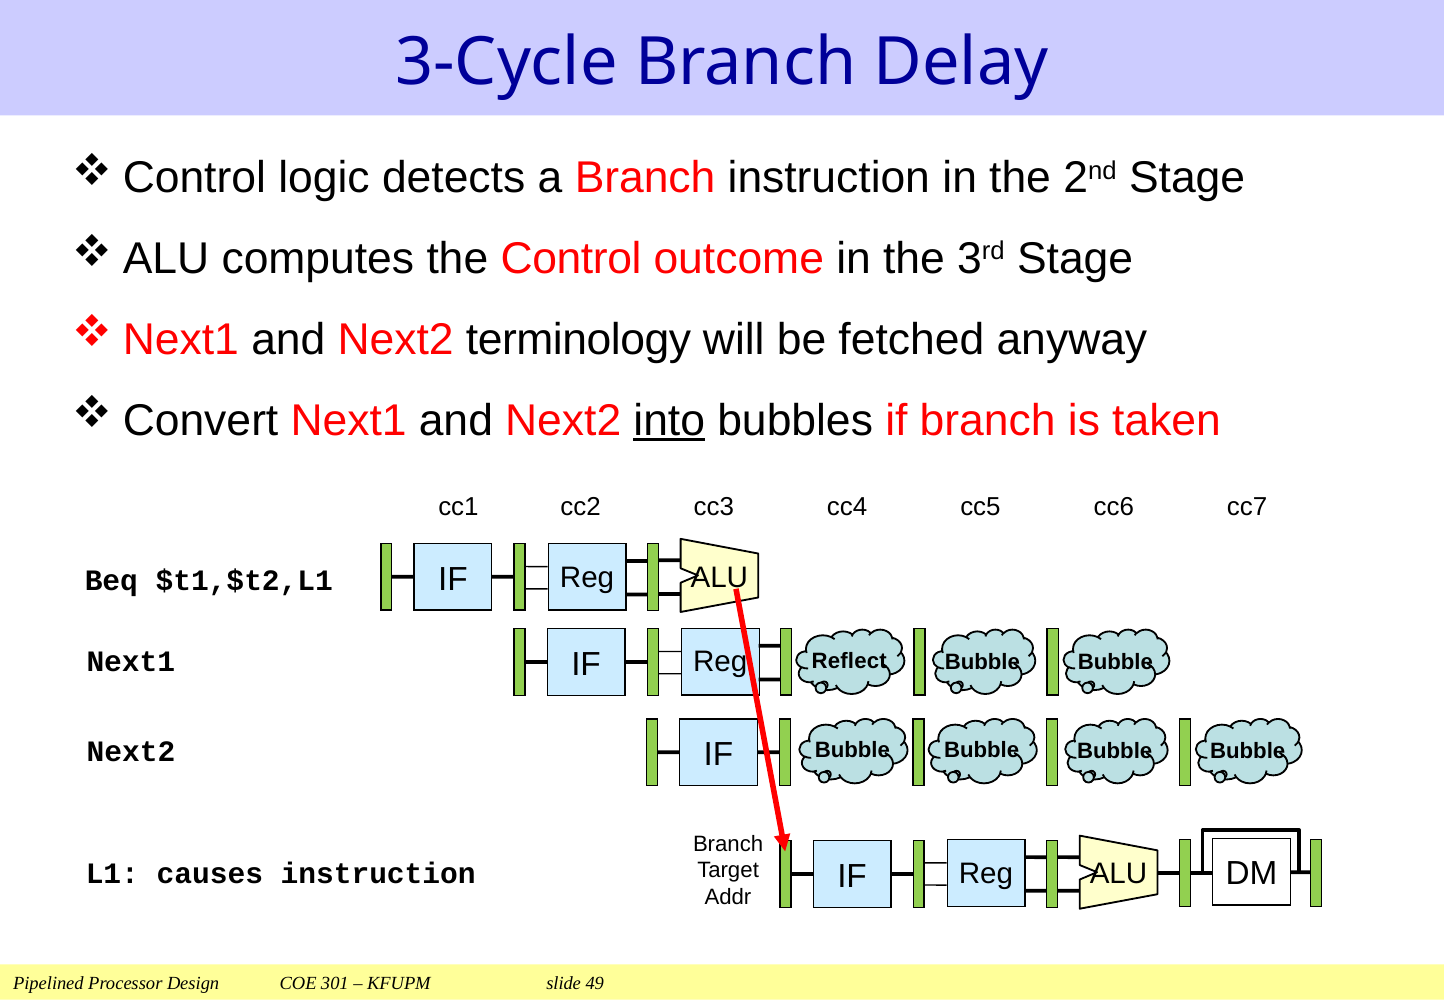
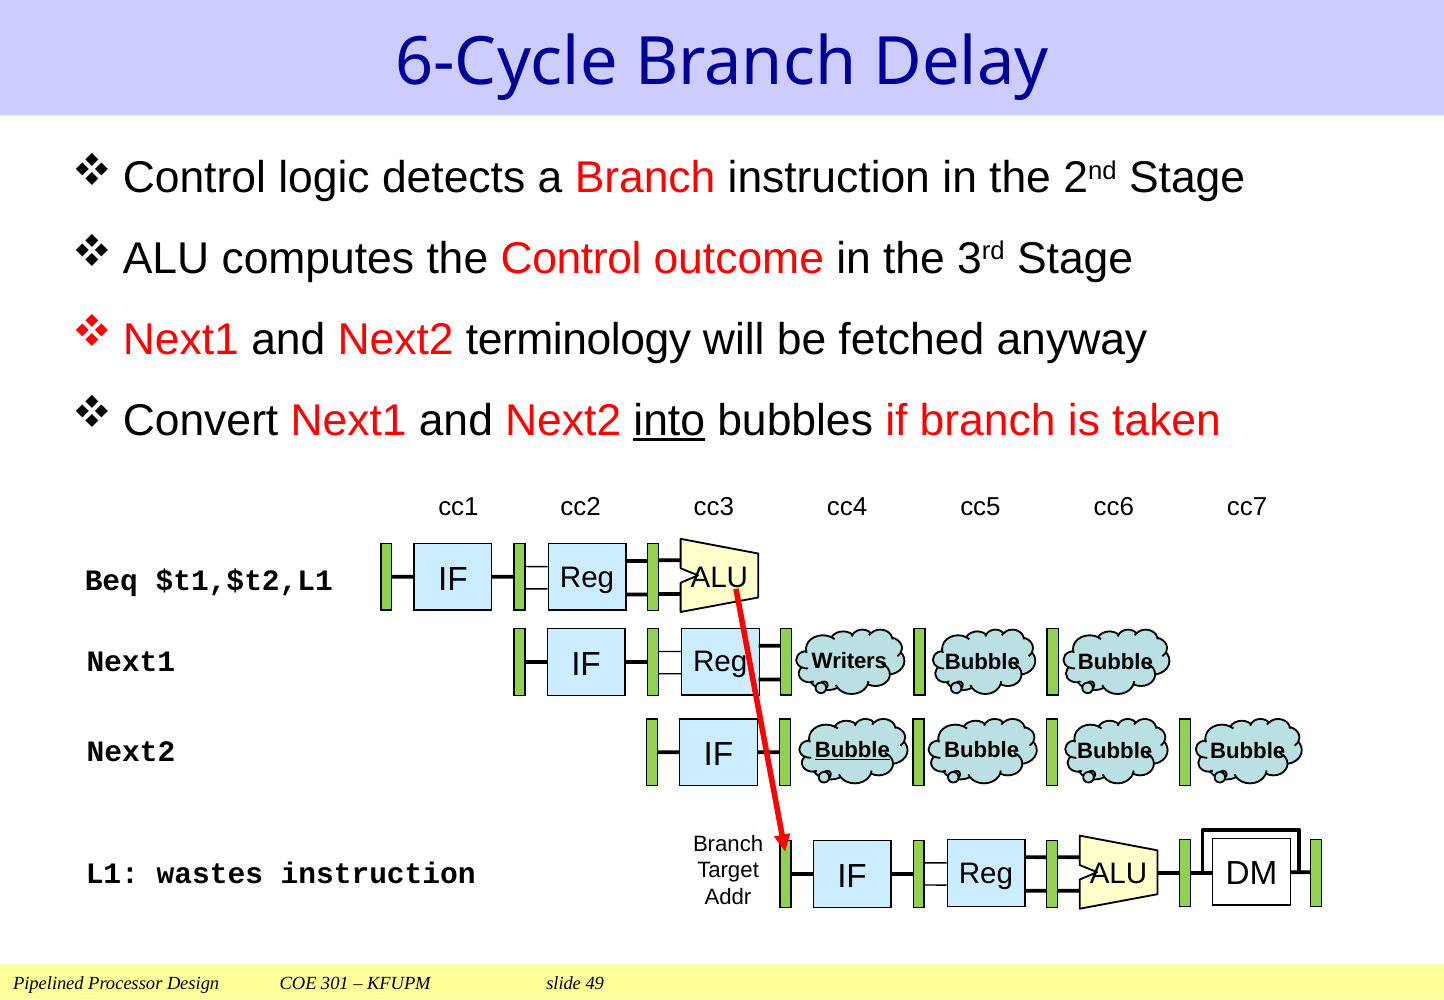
3-Cycle: 3-Cycle -> 6-Cycle
Reflect: Reflect -> Writers
Bubble at (852, 750) underline: none -> present
causes: causes -> wastes
